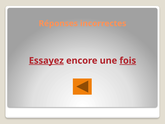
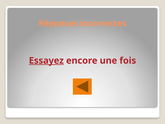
fois underline: present -> none
